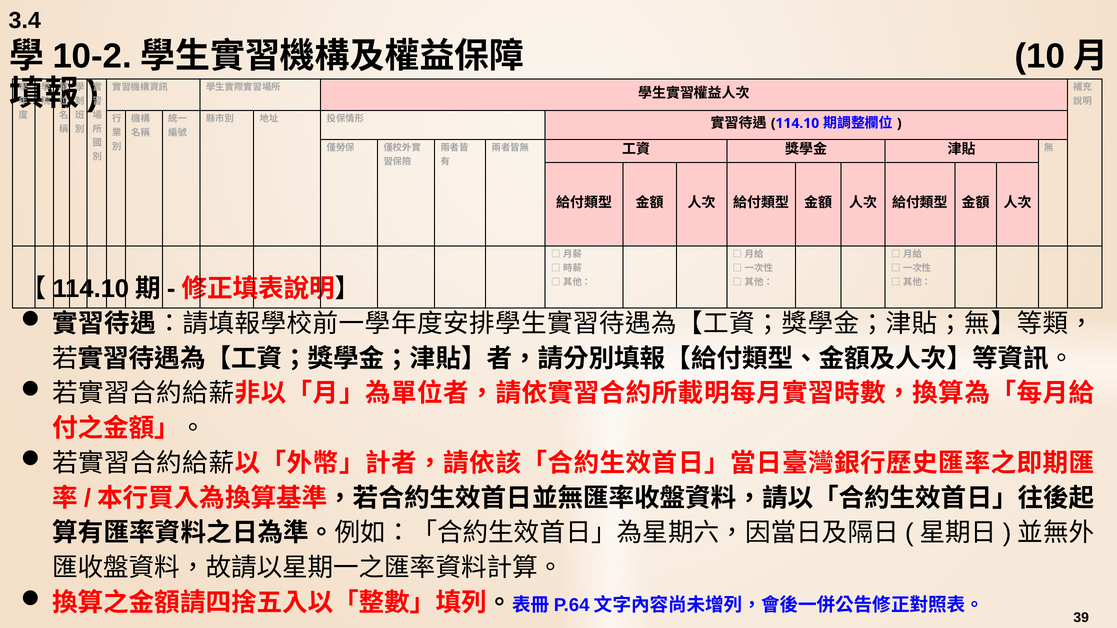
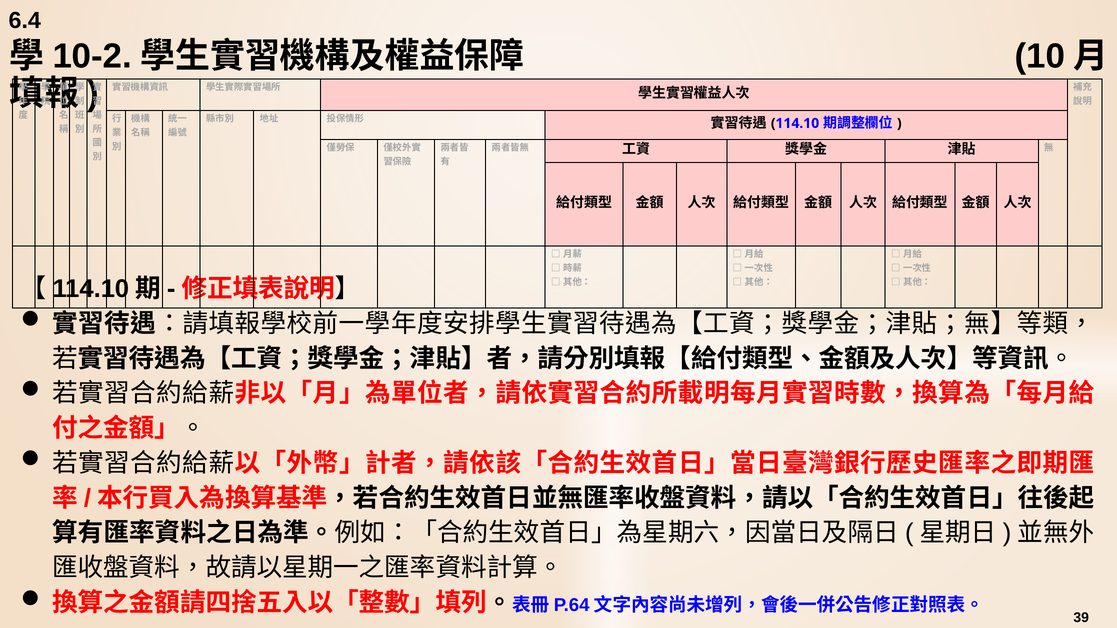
3.4: 3.4 -> 6.4
